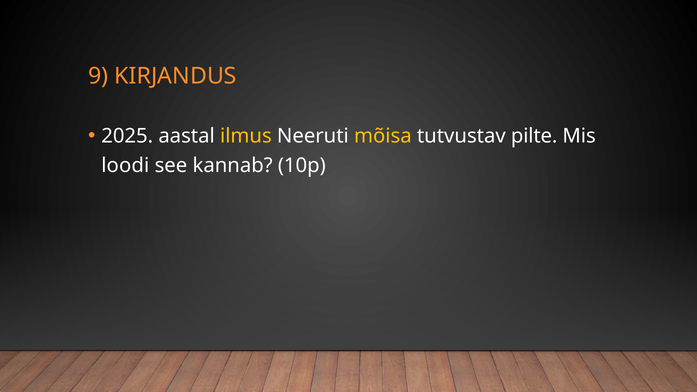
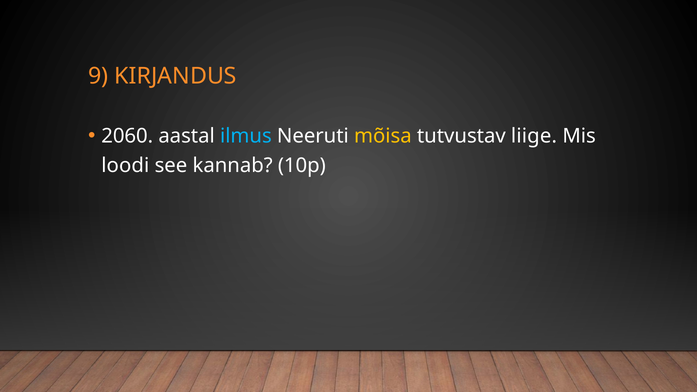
2025: 2025 -> 2060
ilmus colour: yellow -> light blue
pilte: pilte -> liige
